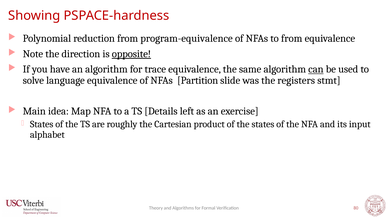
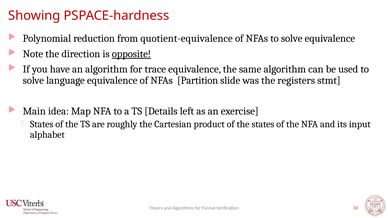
program-equivalence: program-equivalence -> quotient-equivalence
NFAs to from: from -> solve
can underline: present -> none
